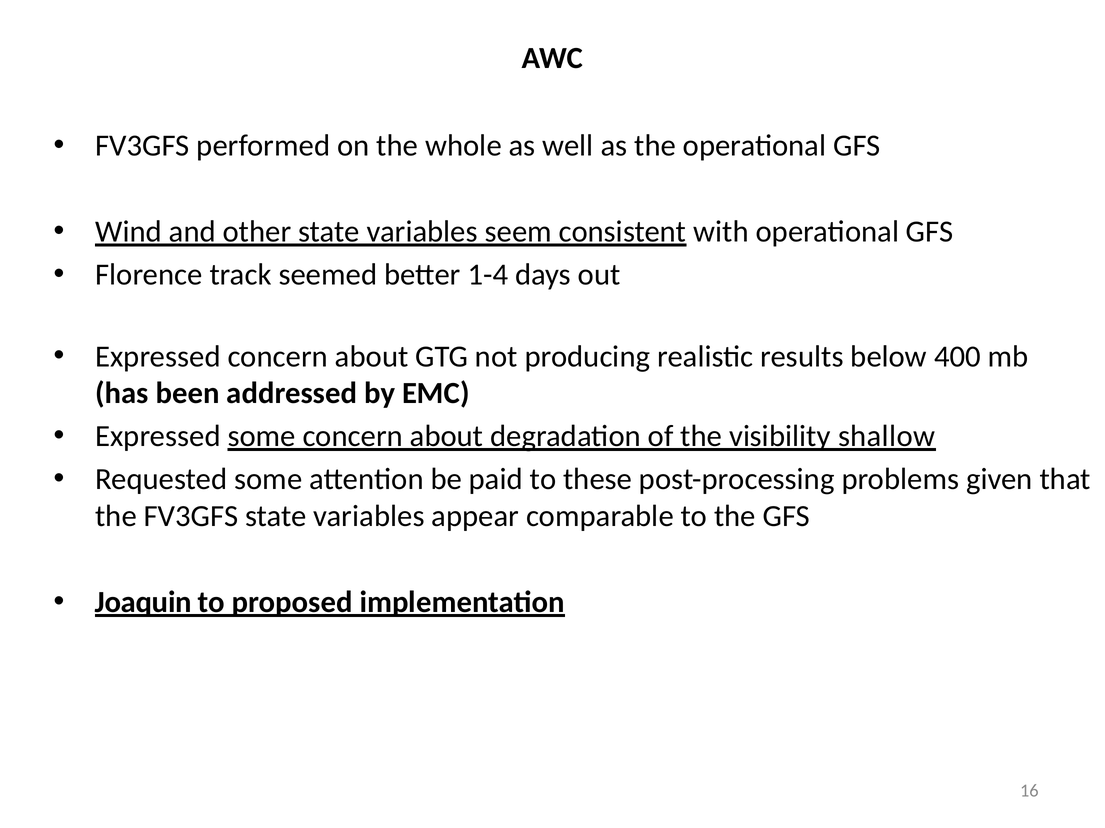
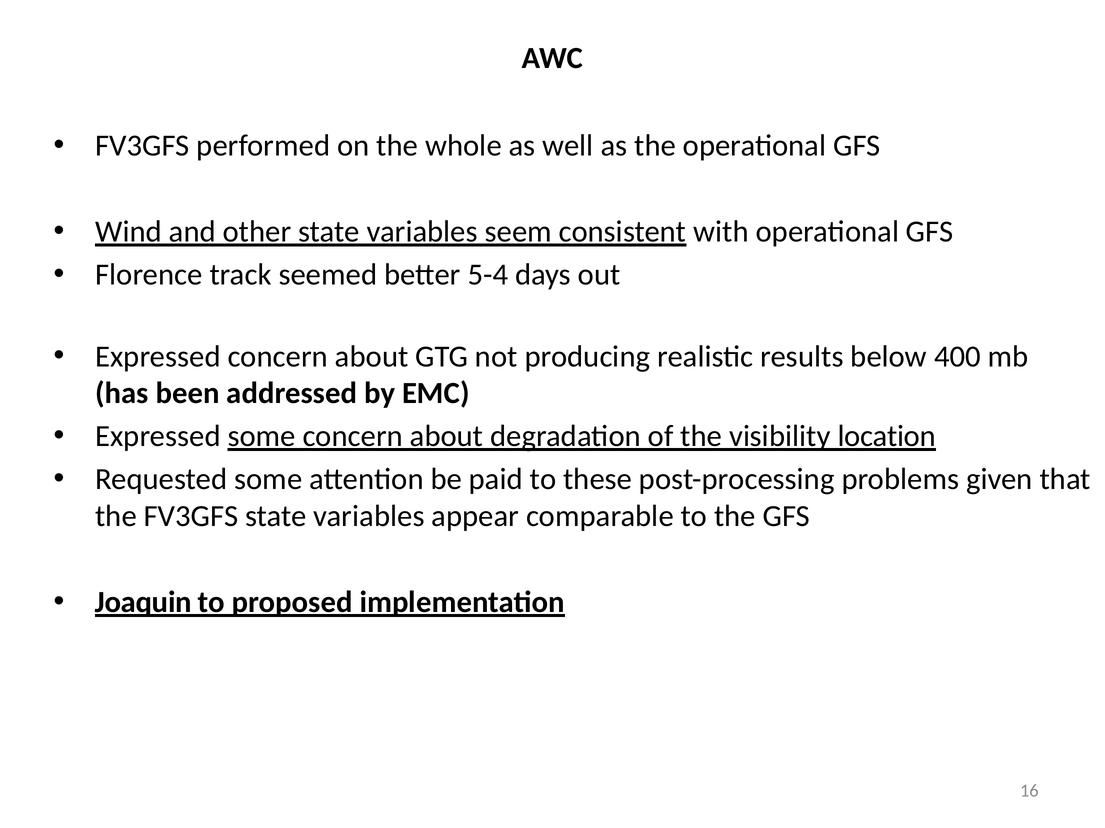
1-4: 1-4 -> 5-4
shallow: shallow -> location
